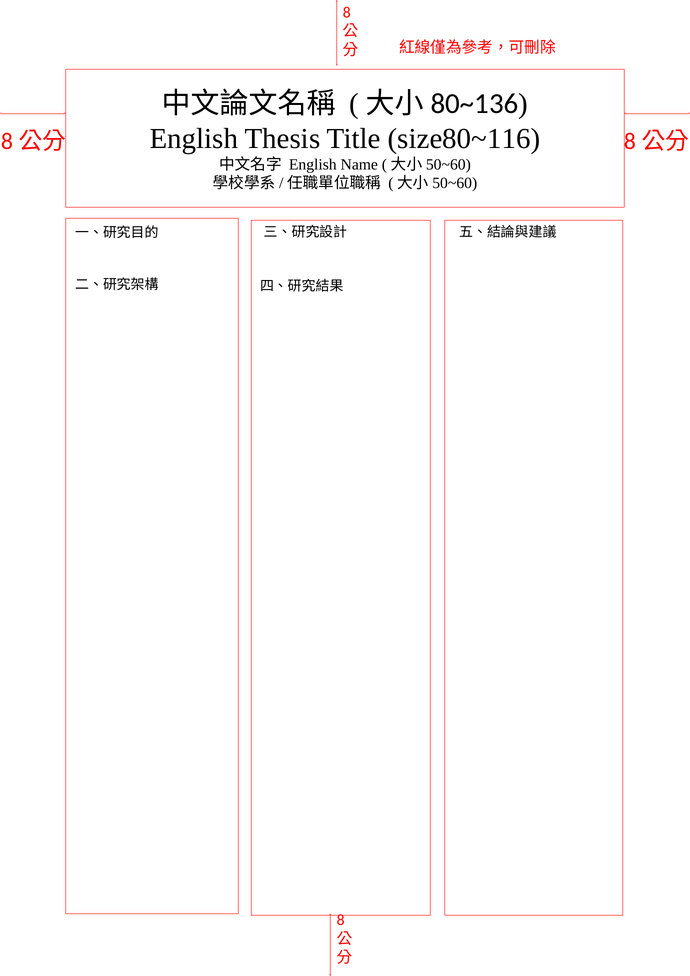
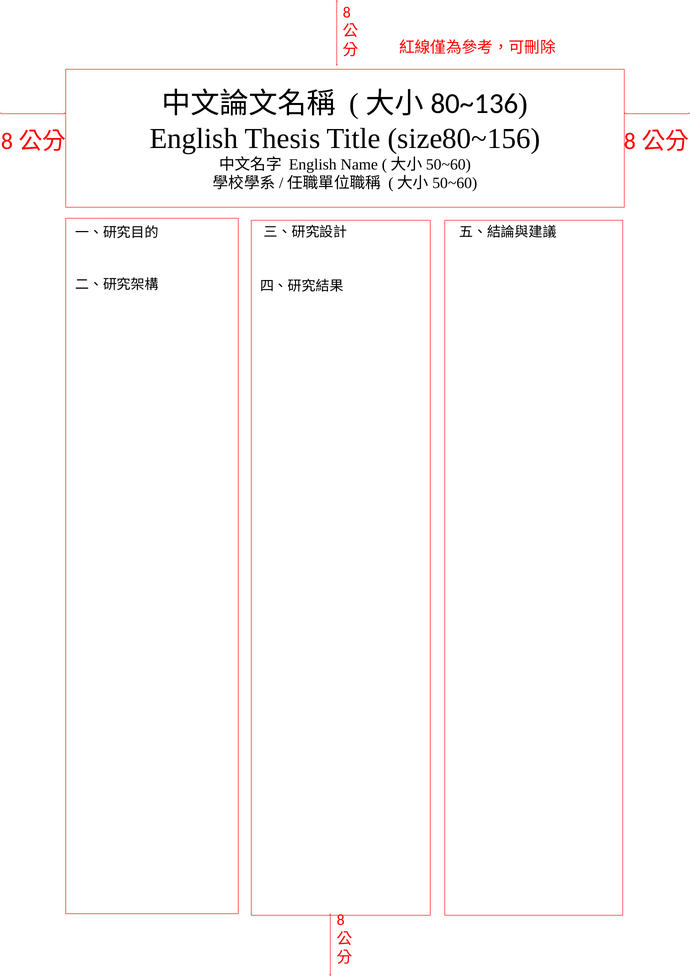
size80~116: size80~116 -> size80~156
